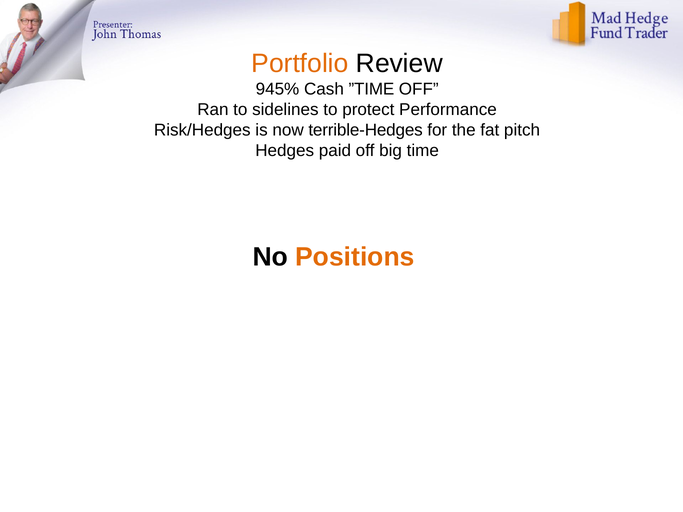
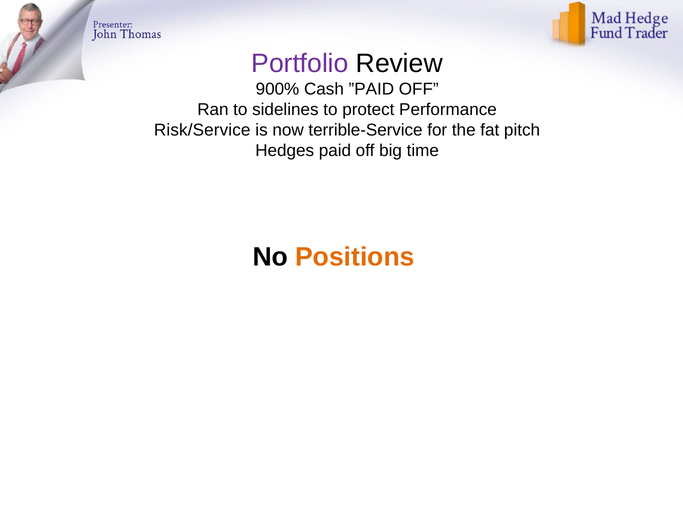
Portfolio colour: orange -> purple
945%: 945% -> 900%
”TIME: ”TIME -> ”PAID
Risk/Hedges: Risk/Hedges -> Risk/Service
terrible-Hedges: terrible-Hedges -> terrible-Service
